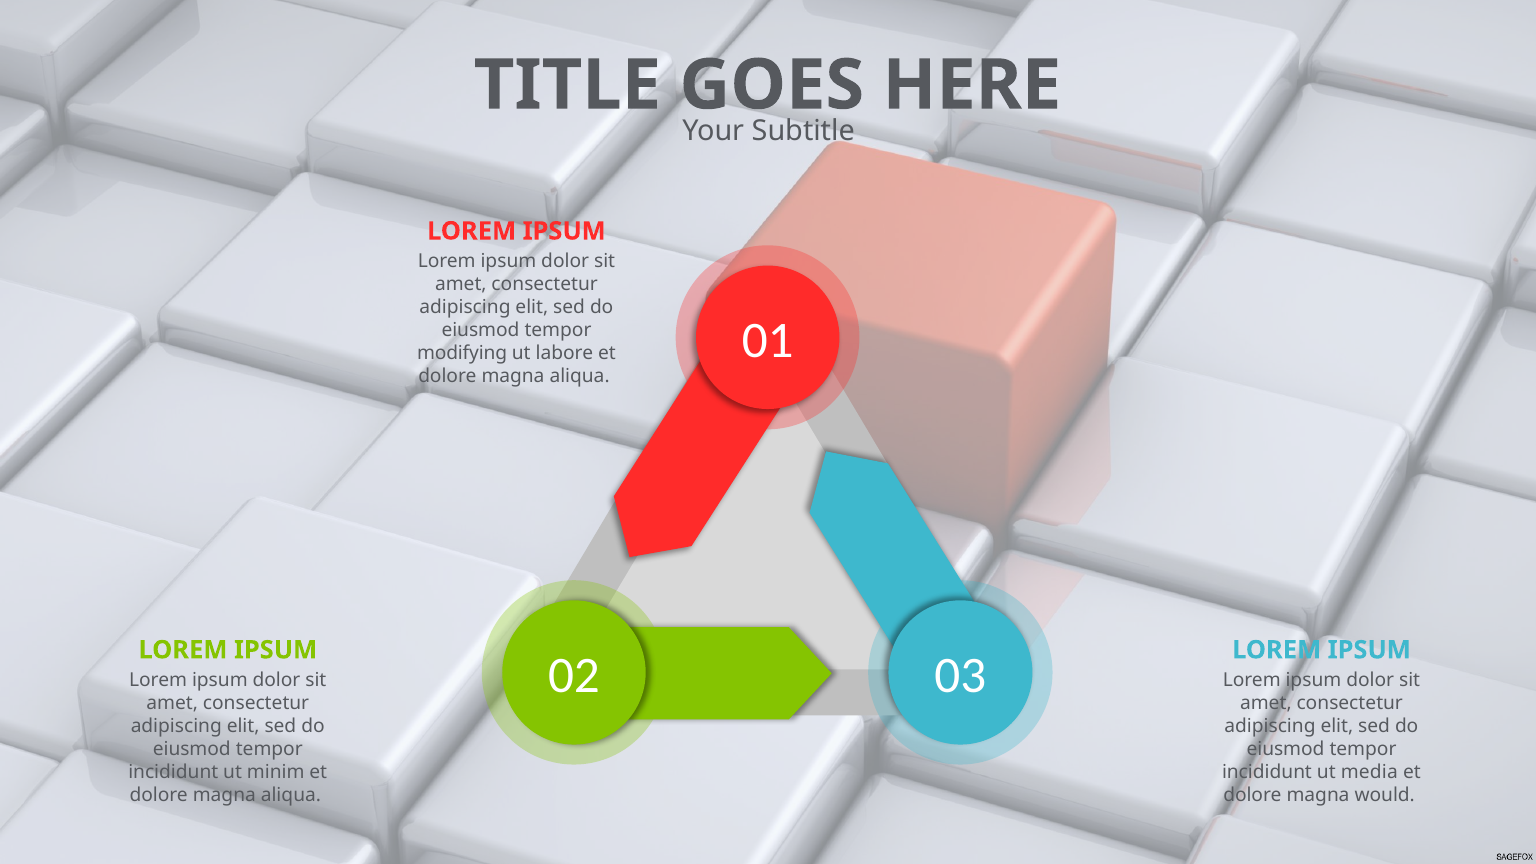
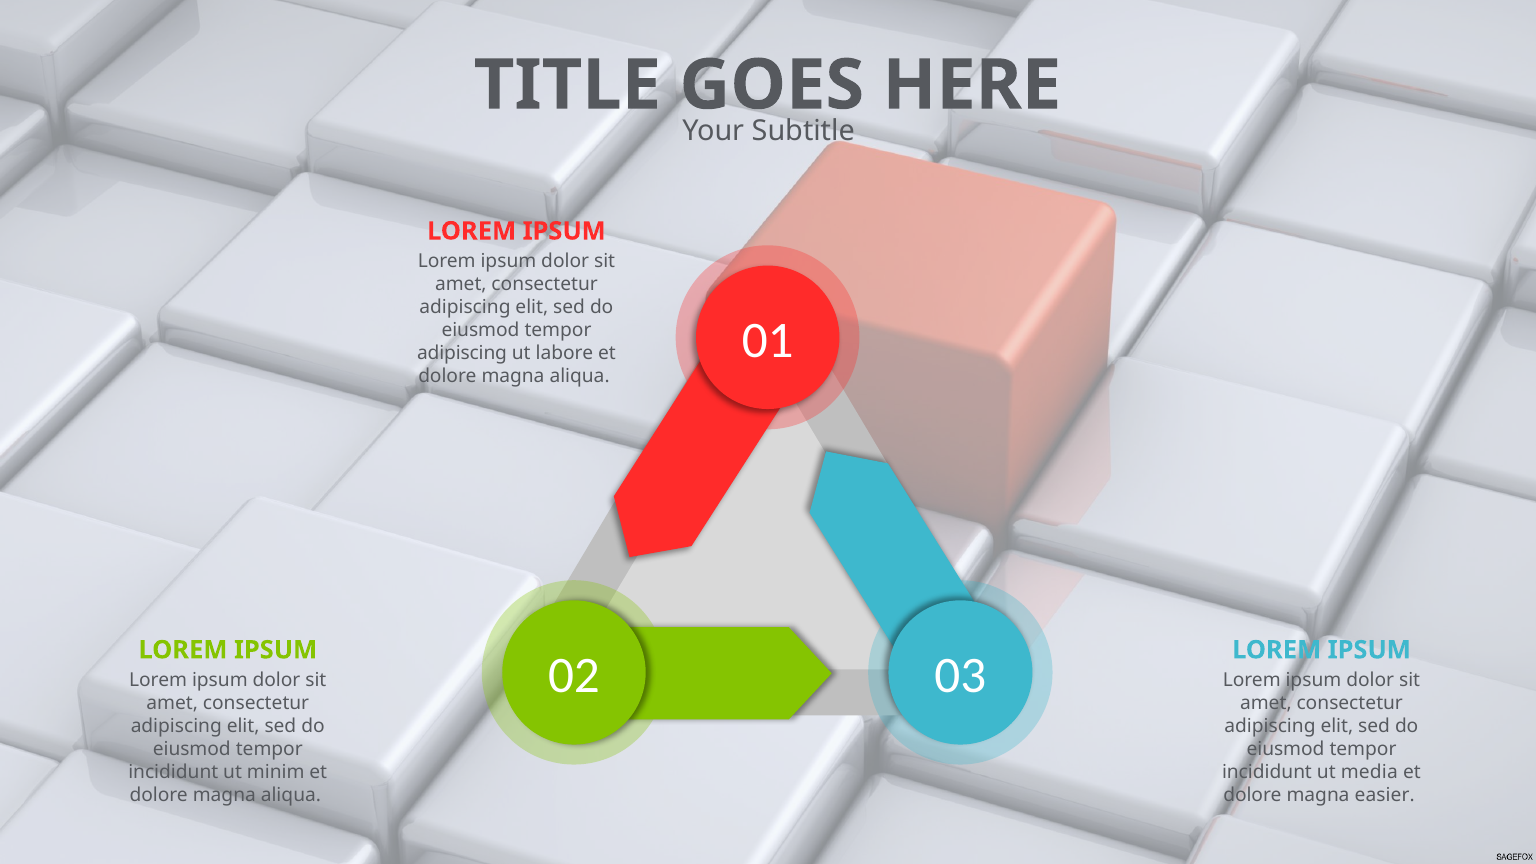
modifying at (462, 354): modifying -> adipiscing
would: would -> easier
